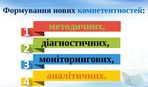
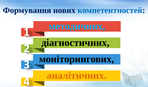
методичних colour: light green -> light blue
